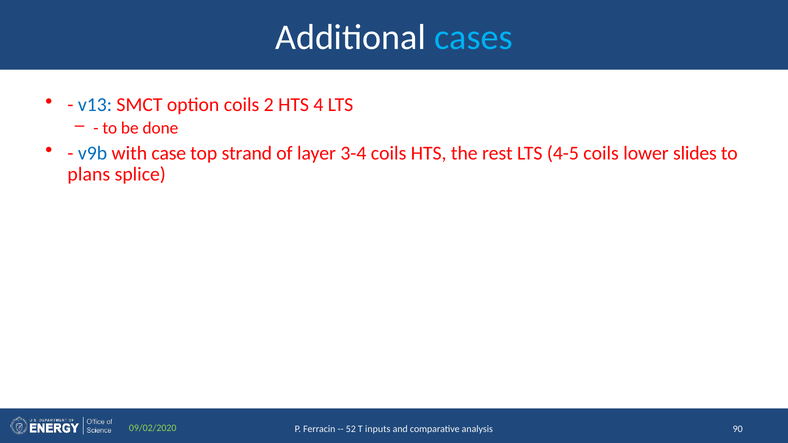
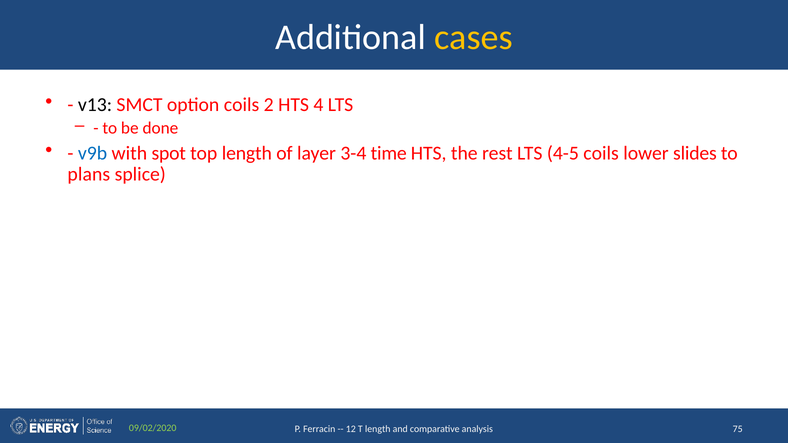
cases colour: light blue -> yellow
v13 colour: blue -> black
case: case -> spot
top strand: strand -> length
3-4 coils: coils -> time
52: 52 -> 12
T inputs: inputs -> length
90: 90 -> 75
